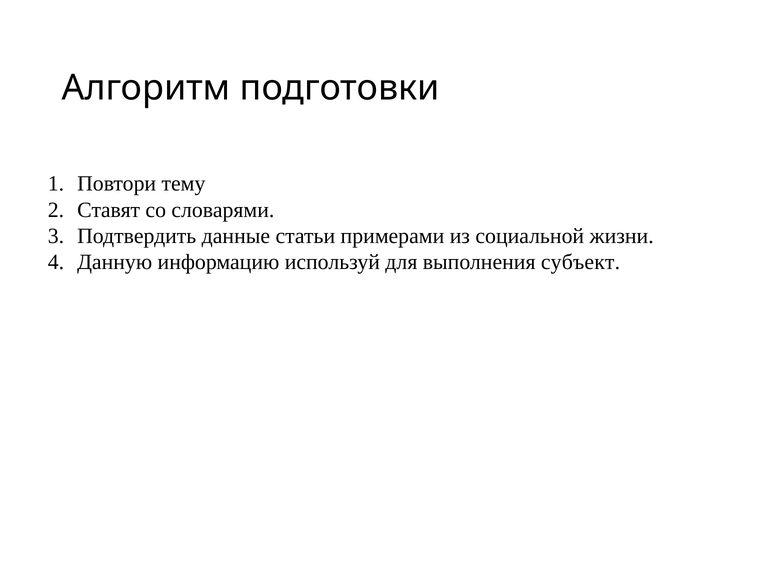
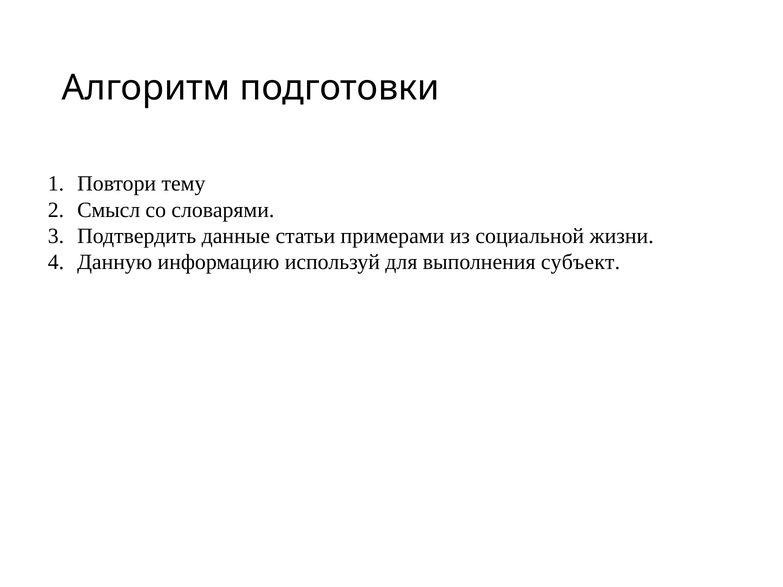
Ставят: Ставят -> Смысл
